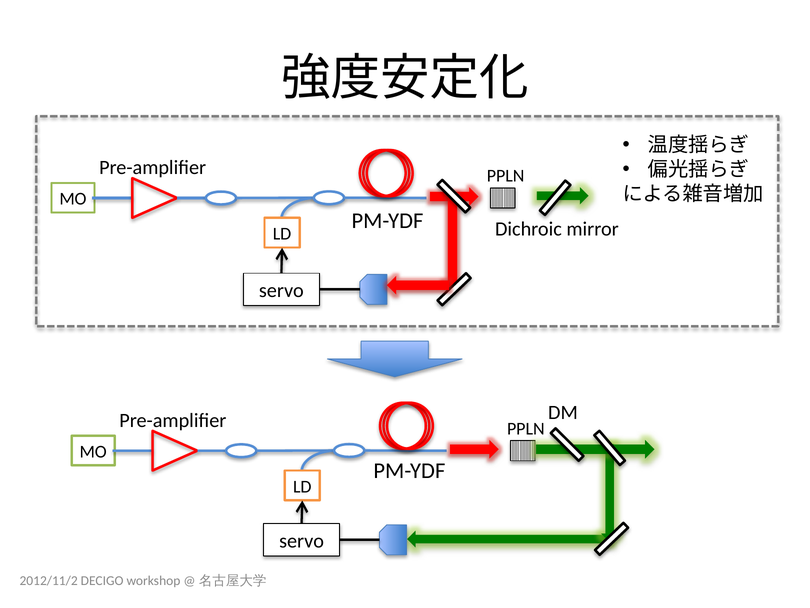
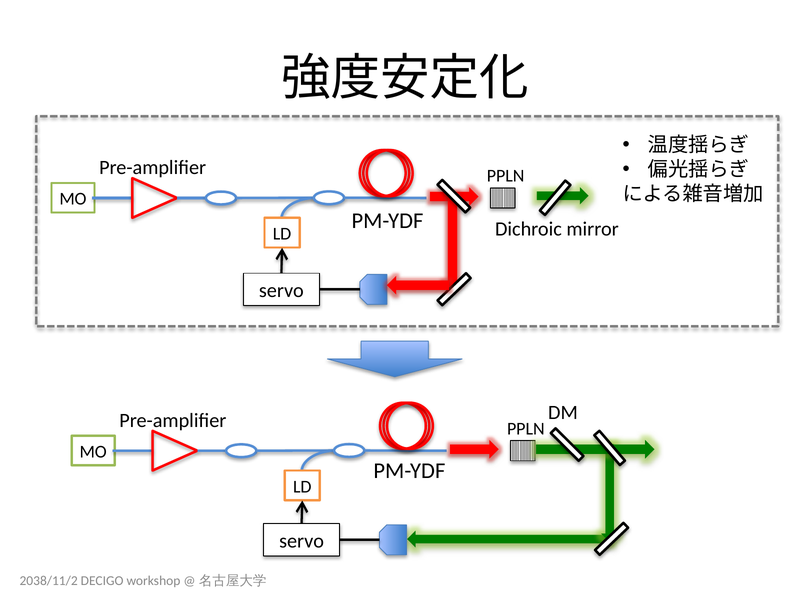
2012/11/2: 2012/11/2 -> 2038/11/2
